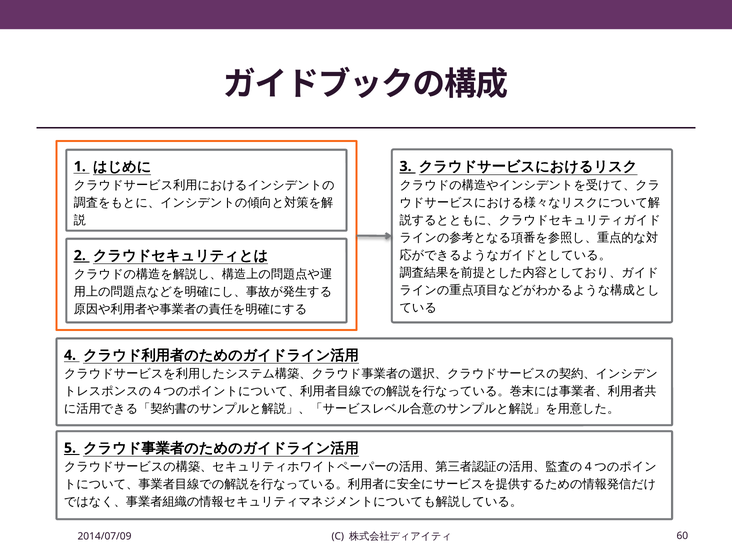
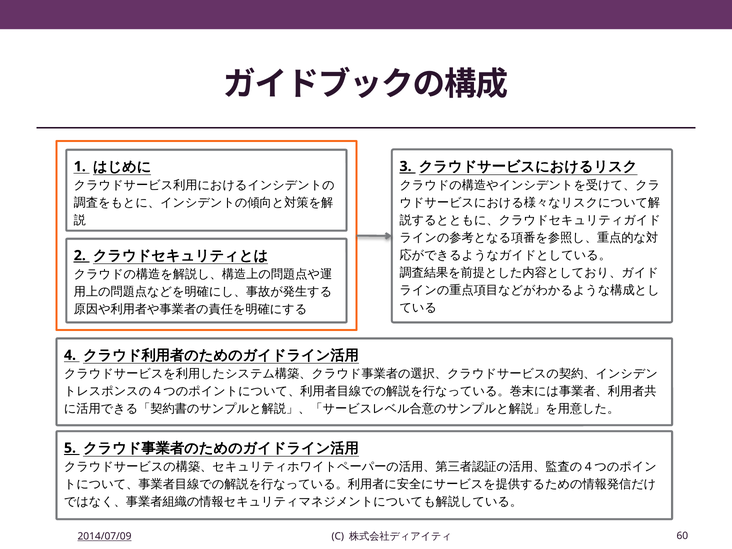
2014/07/09 underline: none -> present
